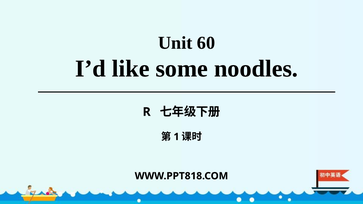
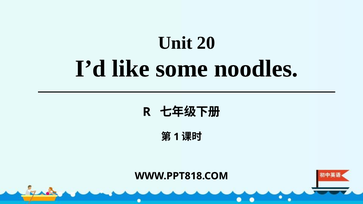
60: 60 -> 20
